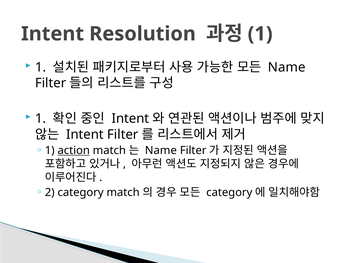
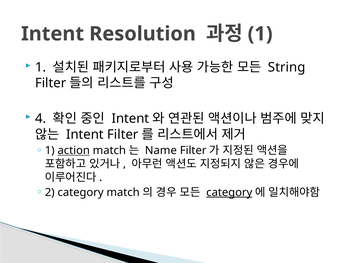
Name at (287, 67): Name -> String
1 at (41, 119): 1 -> 4
category at (229, 193) underline: none -> present
